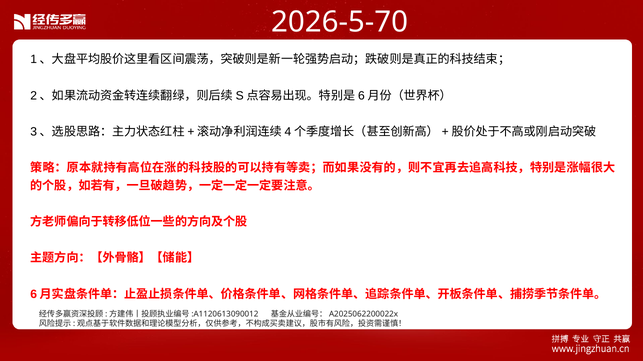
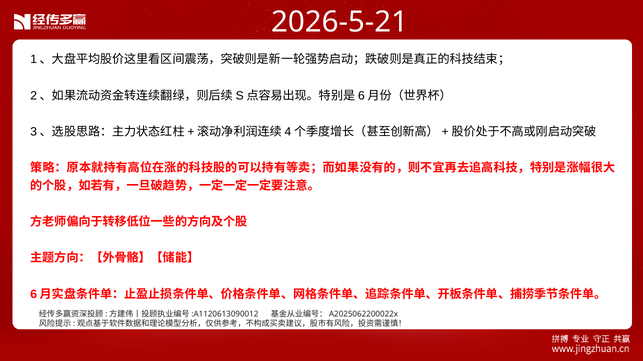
2026-5-70: 2026-5-70 -> 2026-5-21
